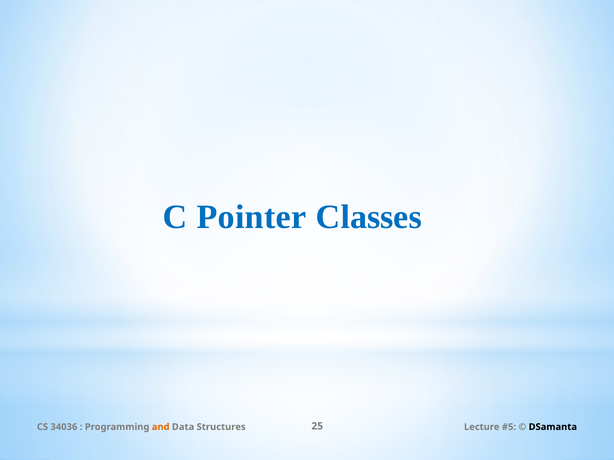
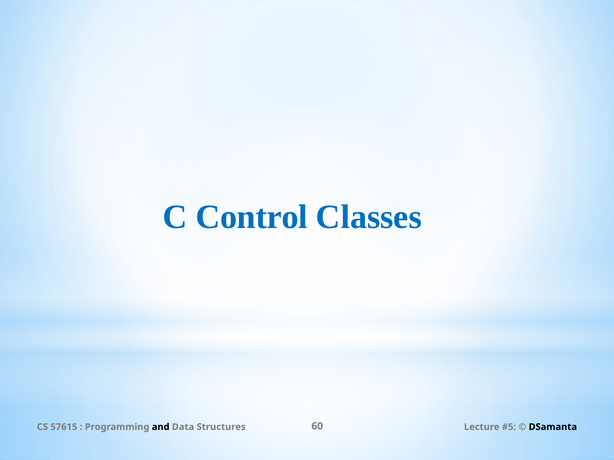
Pointer: Pointer -> Control
34036: 34036 -> 57615
and colour: orange -> black
25: 25 -> 60
